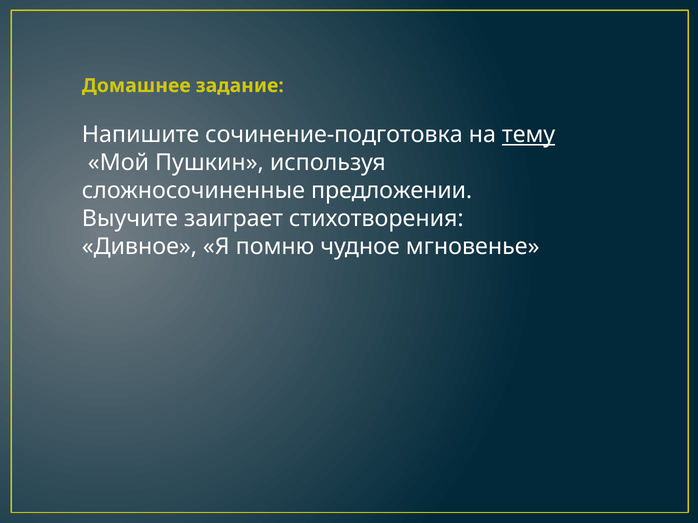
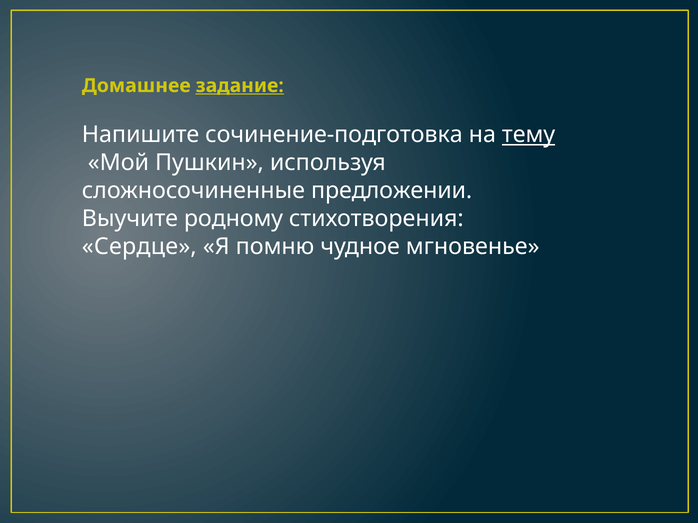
задание underline: none -> present
заиграет: заиграет -> родному
Дивное: Дивное -> Сердце
